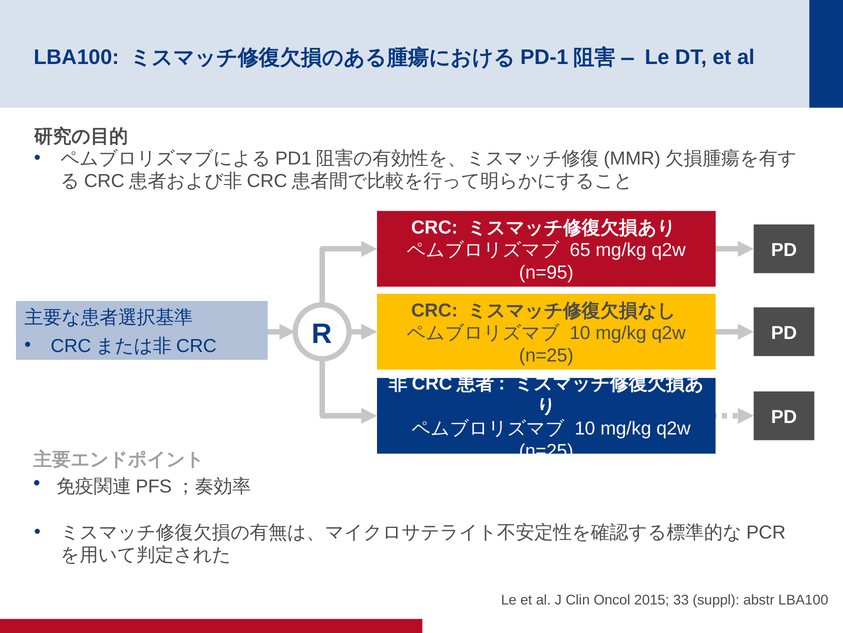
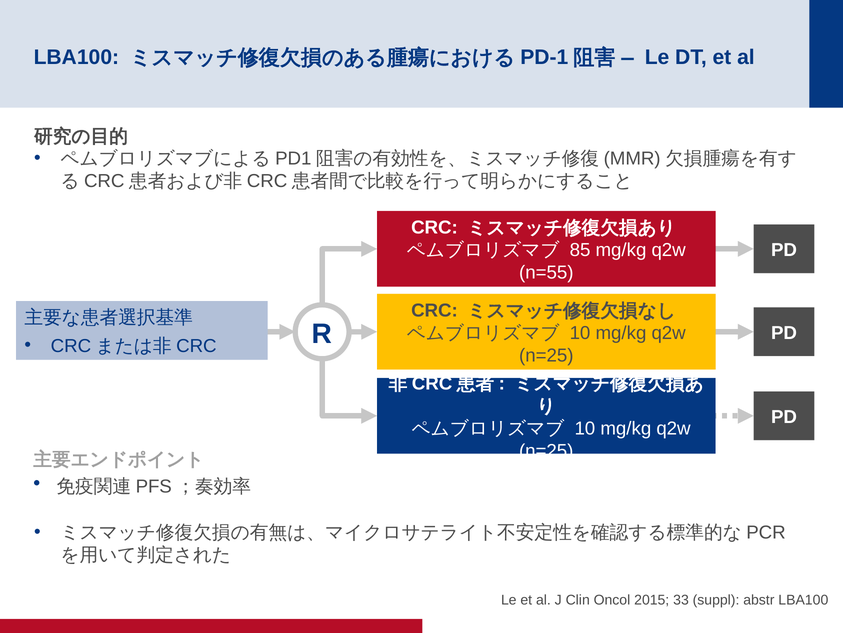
65: 65 -> 85
n=95: n=95 -> n=55
